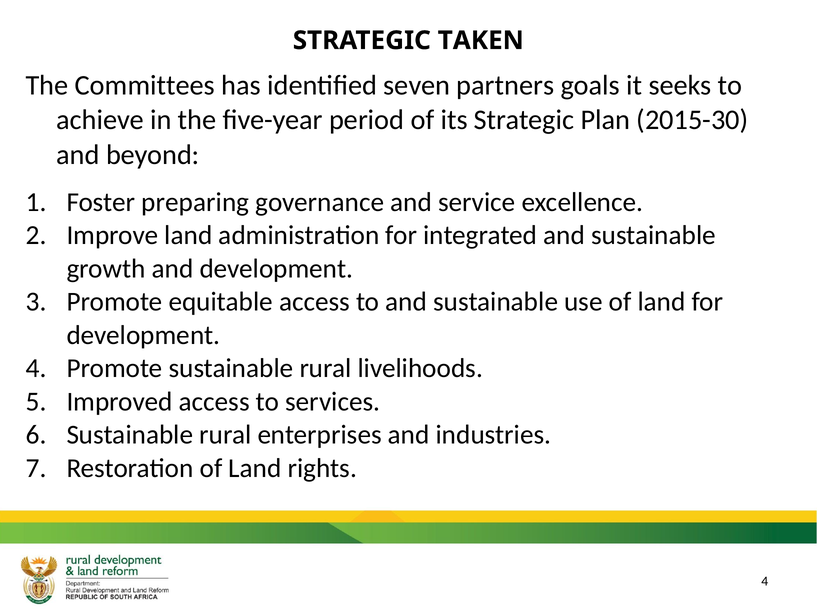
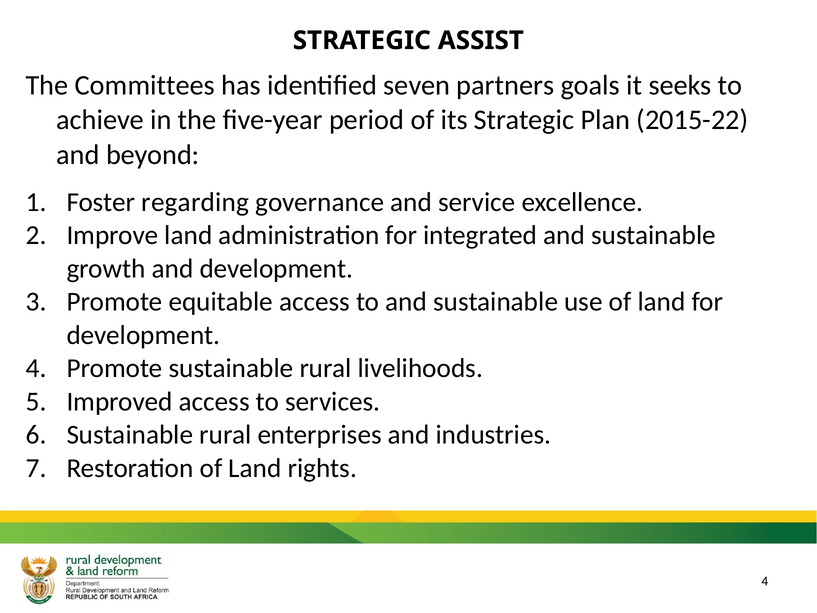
TAKEN: TAKEN -> ASSIST
2015-30: 2015-30 -> 2015-22
preparing: preparing -> regarding
